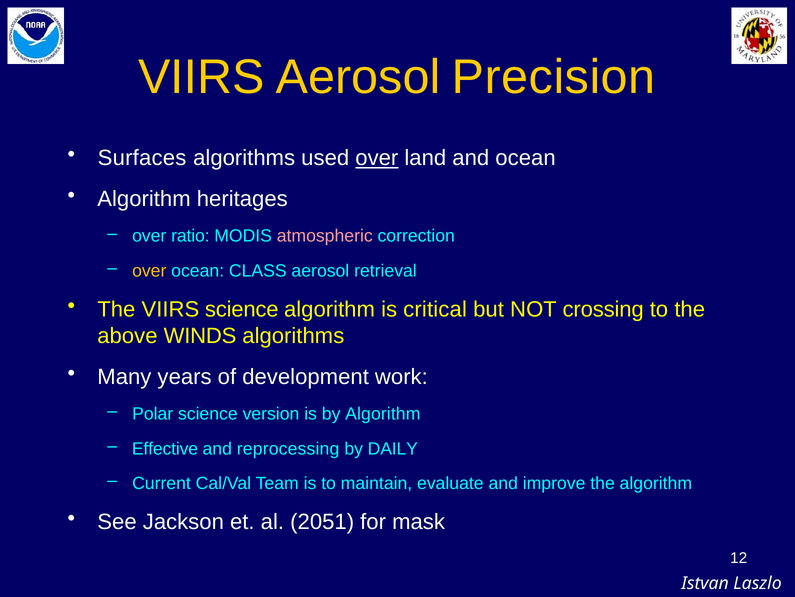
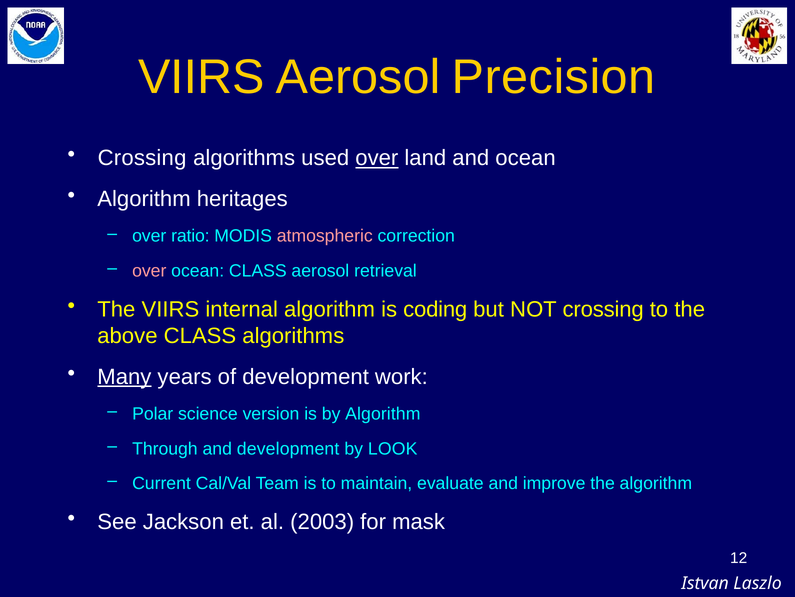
Surfaces at (142, 158): Surfaces -> Crossing
over at (149, 270) colour: yellow -> pink
VIIRS science: science -> internal
critical: critical -> coding
above WINDS: WINDS -> CLASS
Many underline: none -> present
Effective: Effective -> Through
and reprocessing: reprocessing -> development
DAILY: DAILY -> LOOK
2051: 2051 -> 2003
